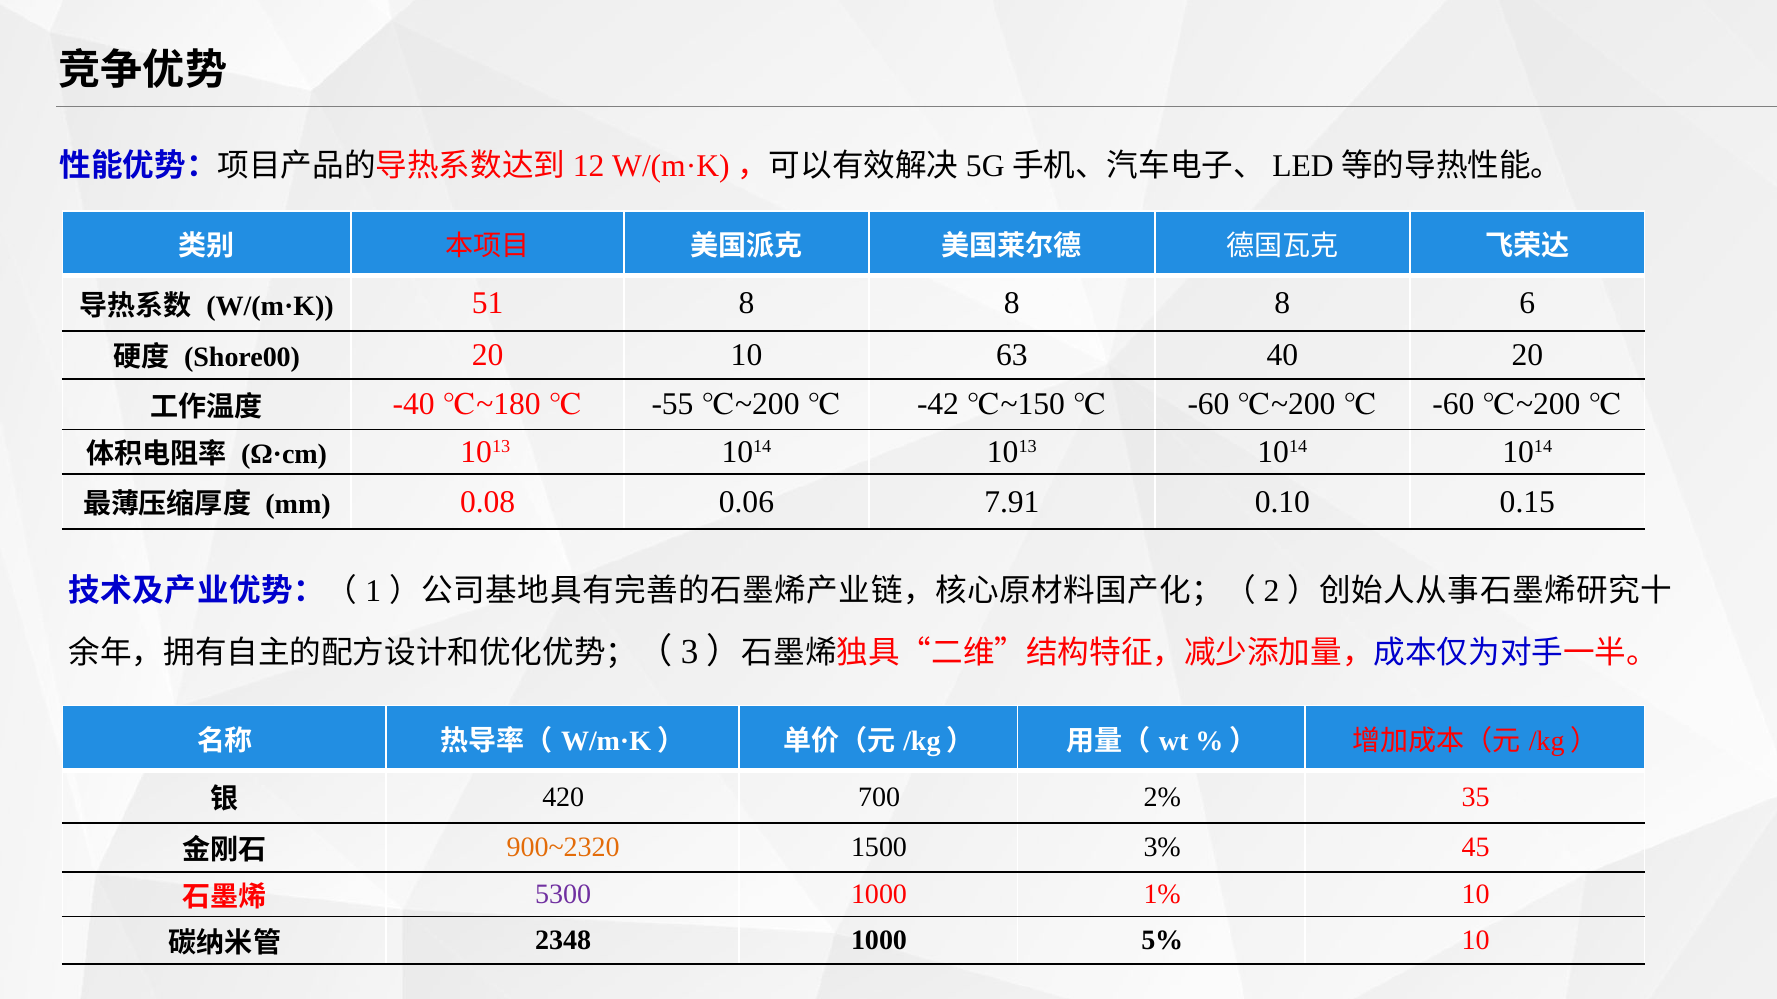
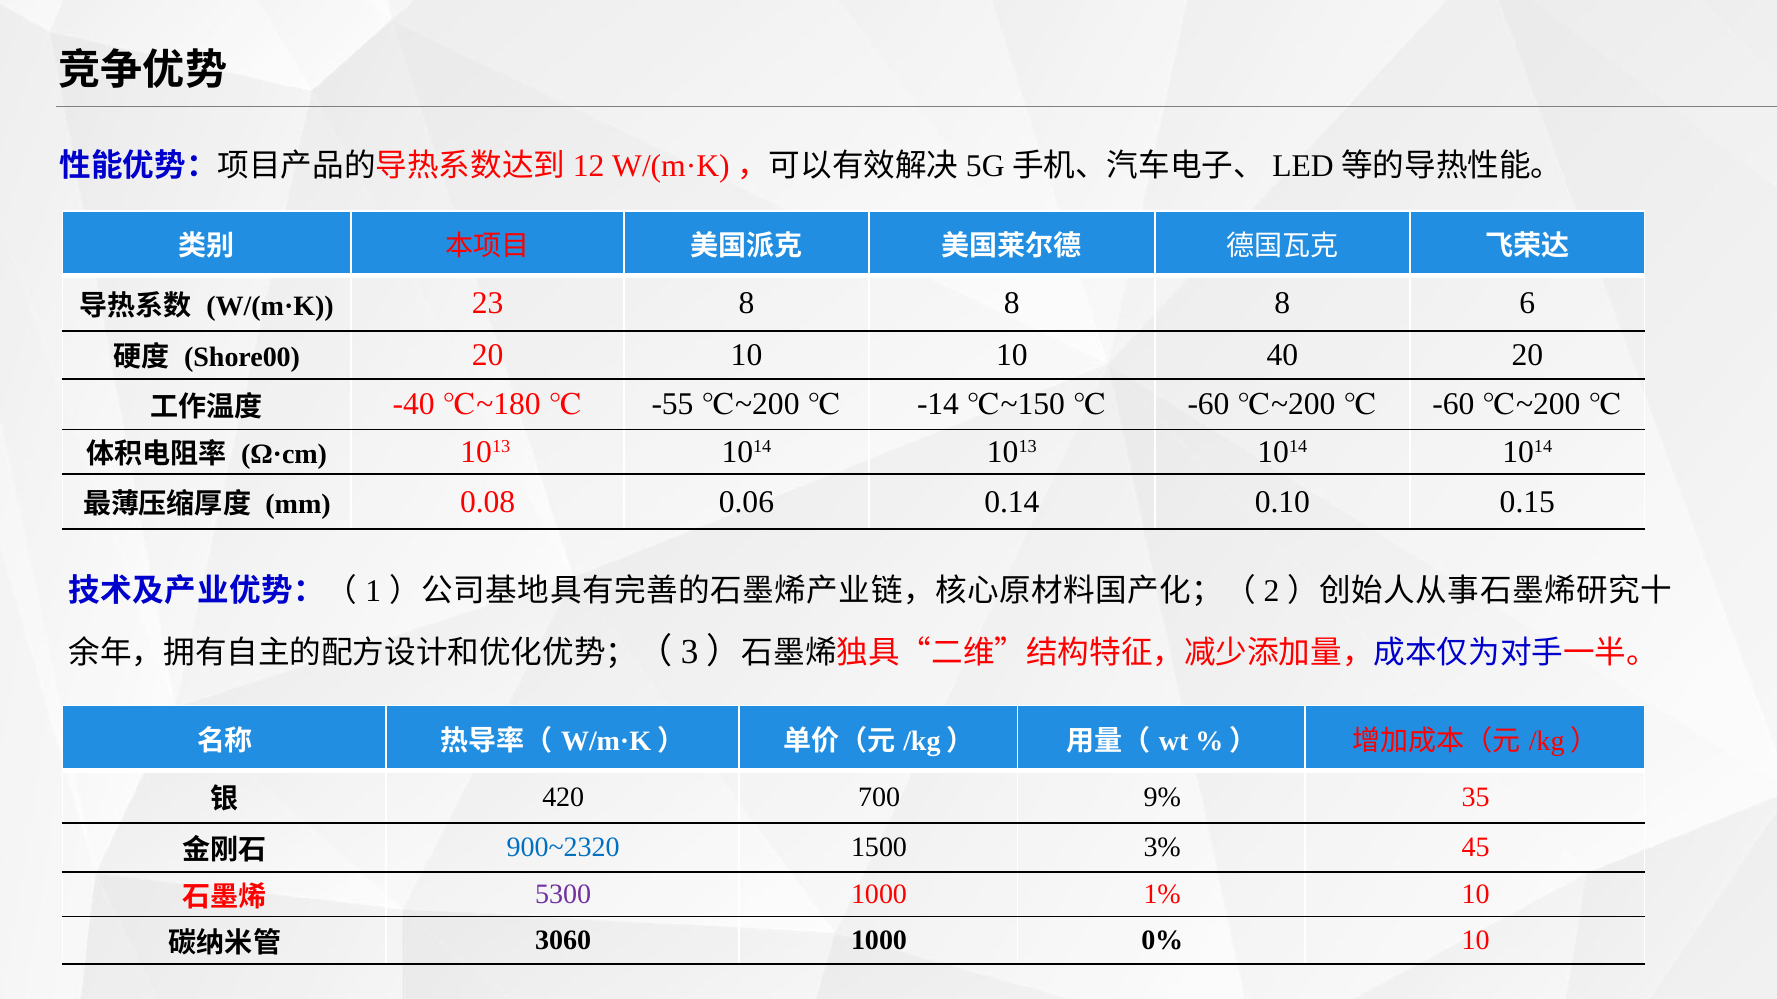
51: 51 -> 23
10 63: 63 -> 10
-42: -42 -> -14
7.91: 7.91 -> 0.14
2%: 2% -> 9%
900~2320 colour: orange -> blue
2348: 2348 -> 3060
5%: 5% -> 0%
